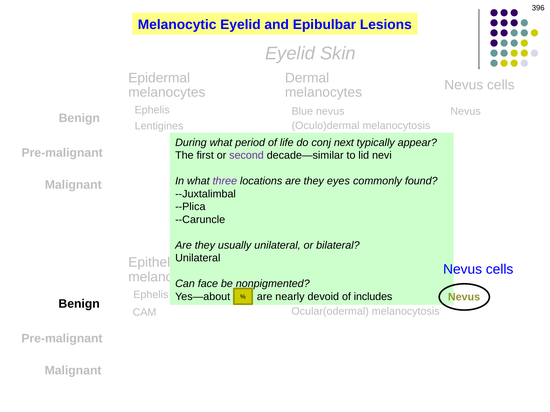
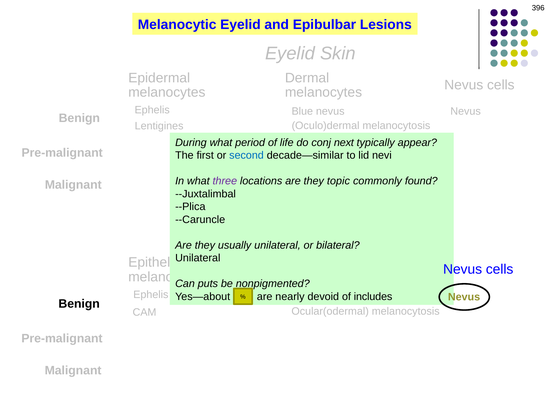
second colour: purple -> blue
eyes: eyes -> topic
face: face -> puts
